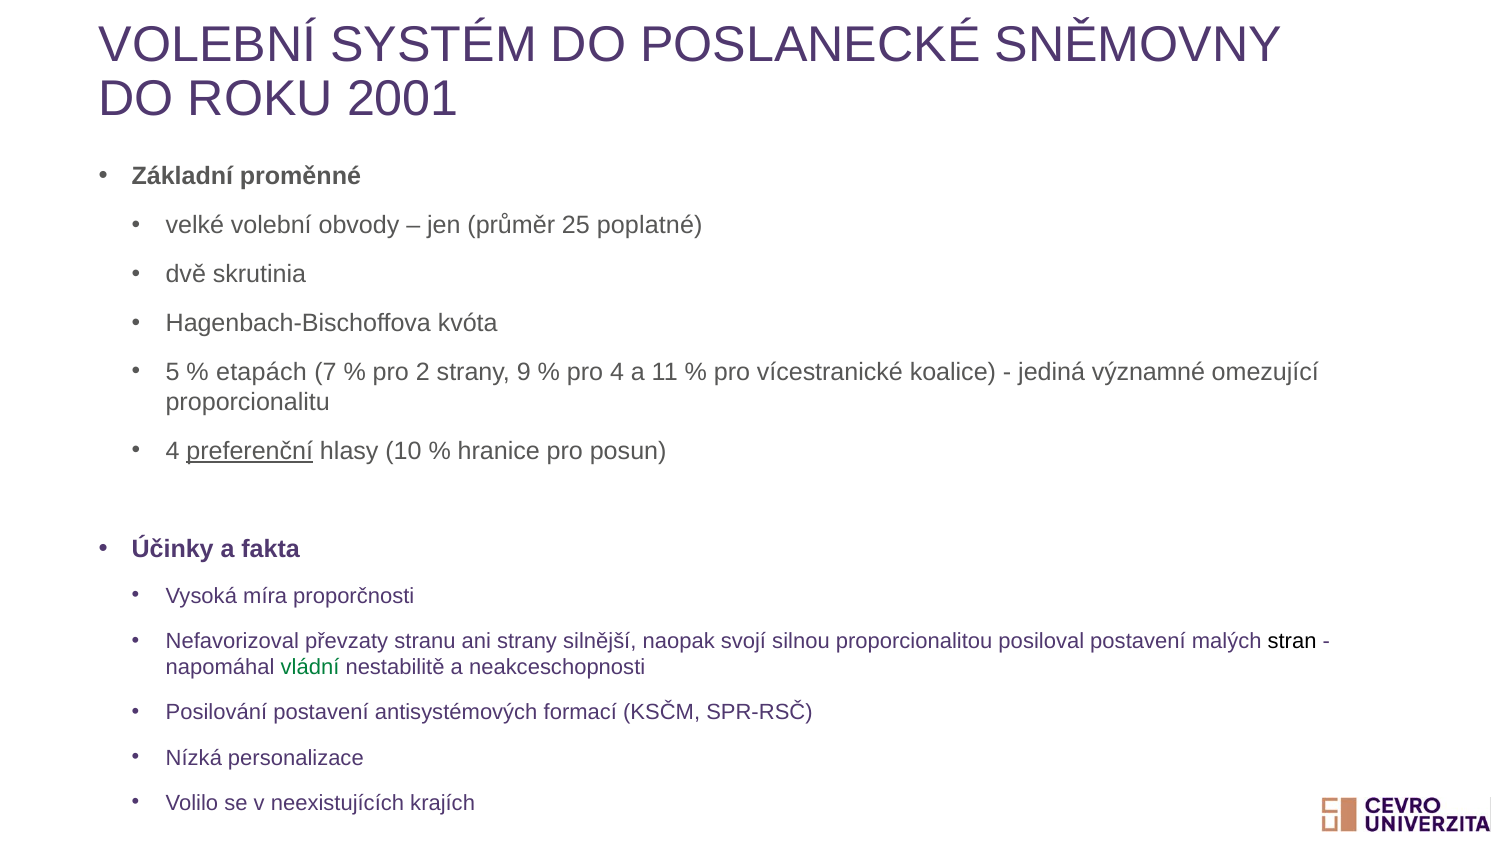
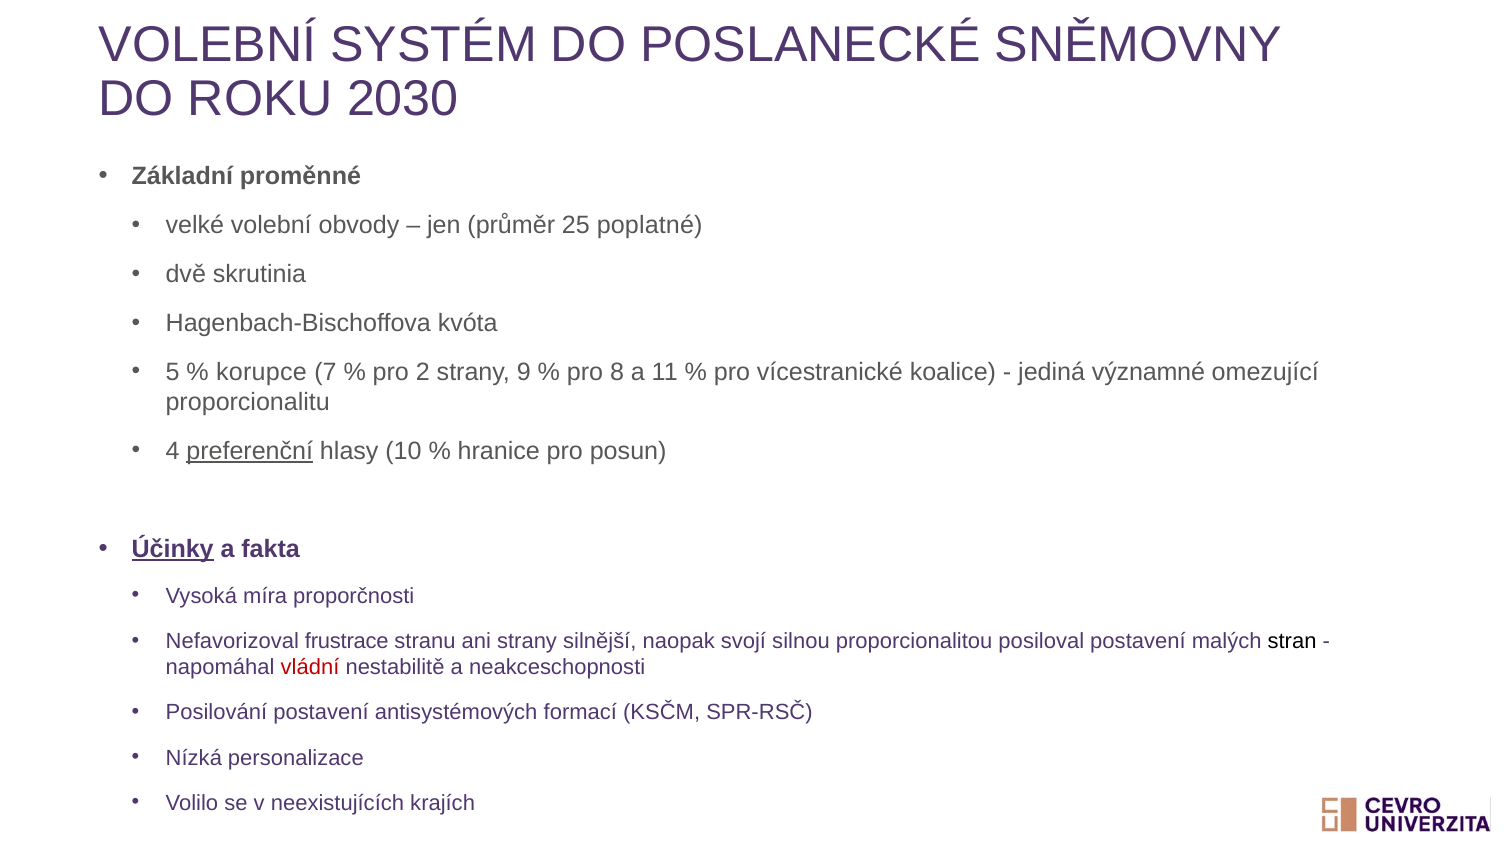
2001: 2001 -> 2030
etapách: etapách -> korupce
pro 4: 4 -> 8
Účinky underline: none -> present
převzaty: převzaty -> frustrace
vládní colour: green -> red
